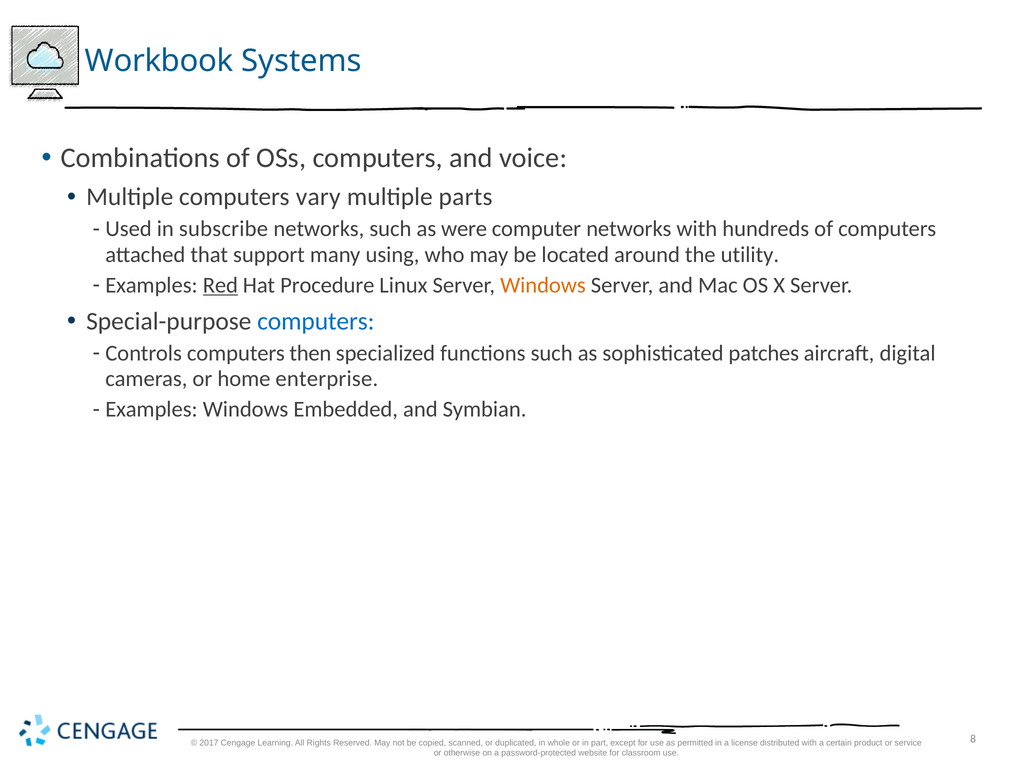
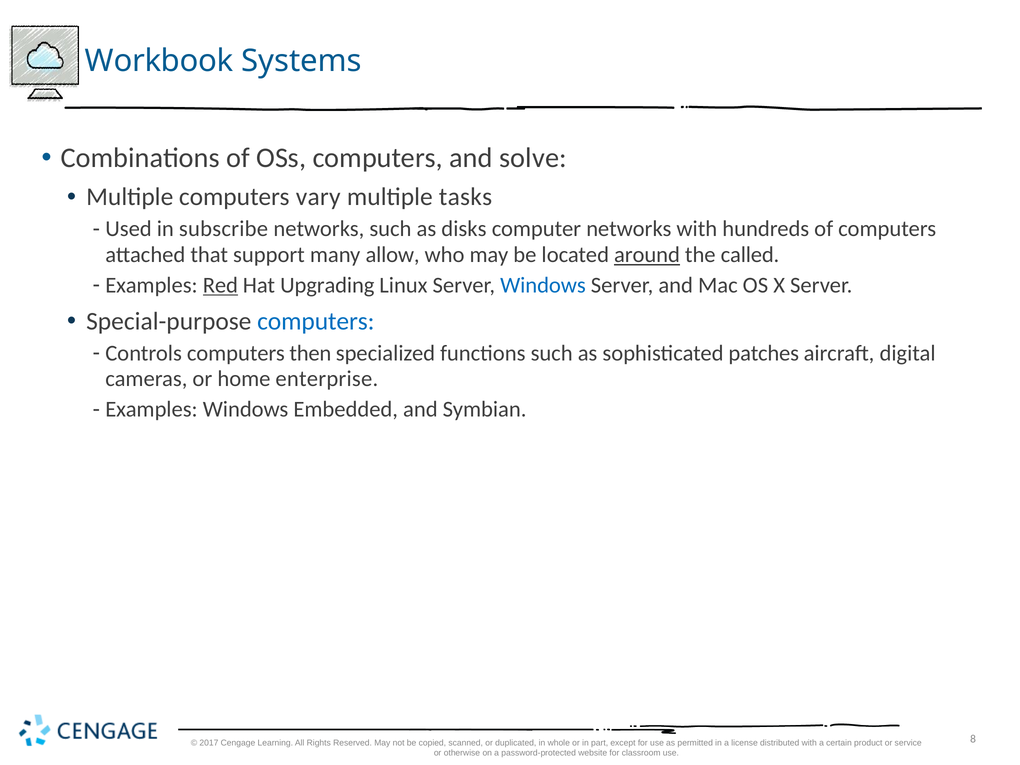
voice: voice -> solve
parts: parts -> tasks
were: were -> disks
using: using -> allow
around underline: none -> present
utility: utility -> called
Procedure: Procedure -> Upgrading
Windows at (543, 285) colour: orange -> blue
